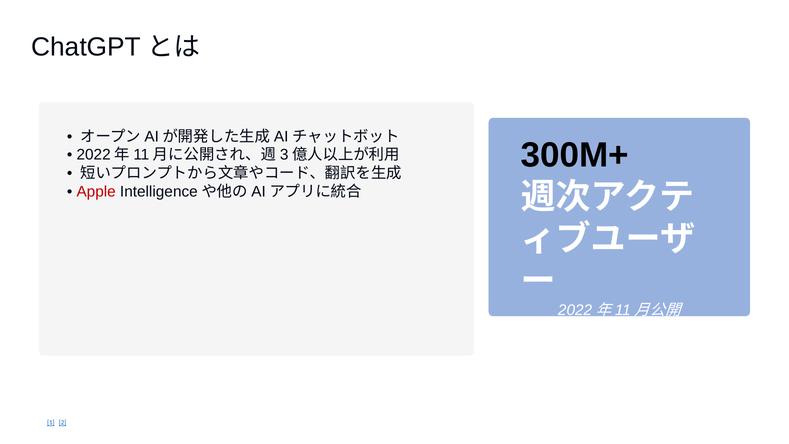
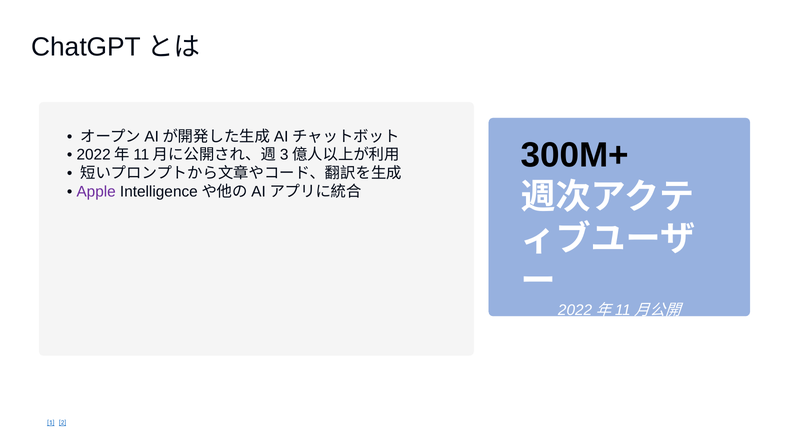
Apple colour: red -> purple
